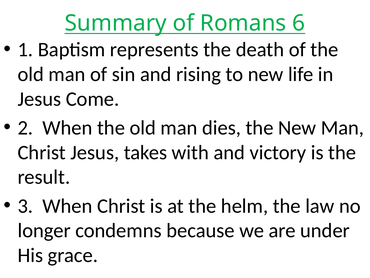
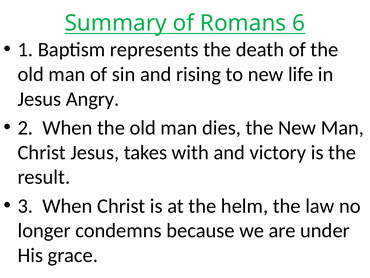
Come: Come -> Angry
